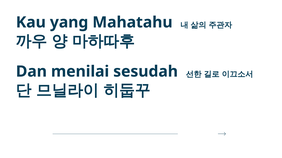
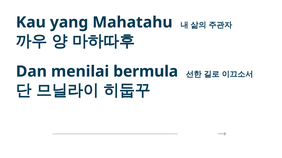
sesudah: sesudah -> bermula
